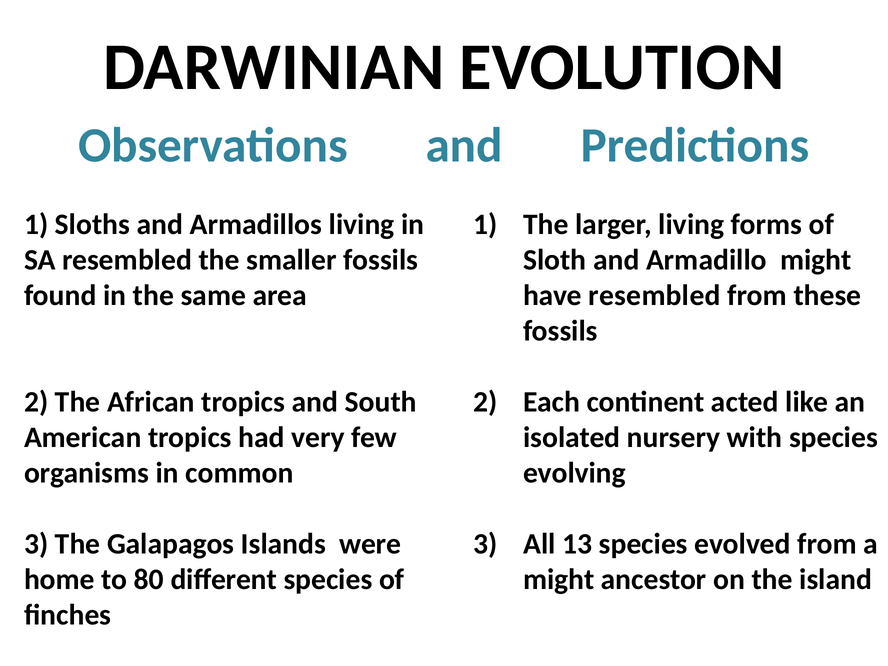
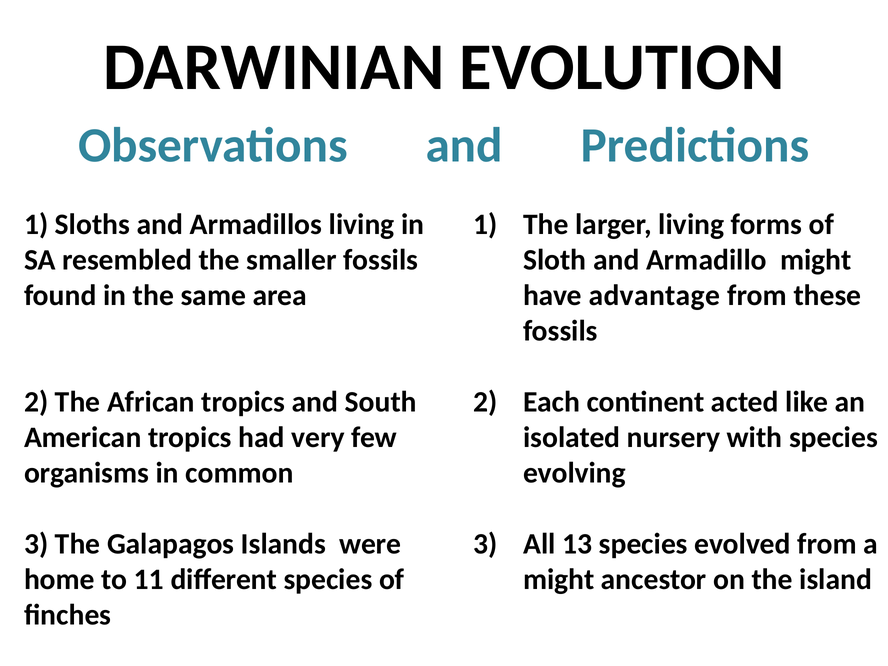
have resembled: resembled -> advantage
80: 80 -> 11
